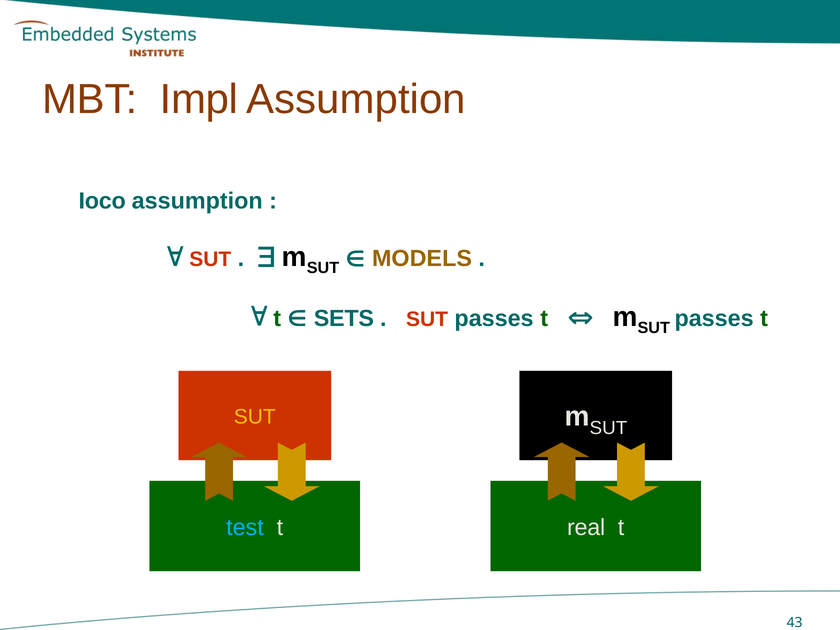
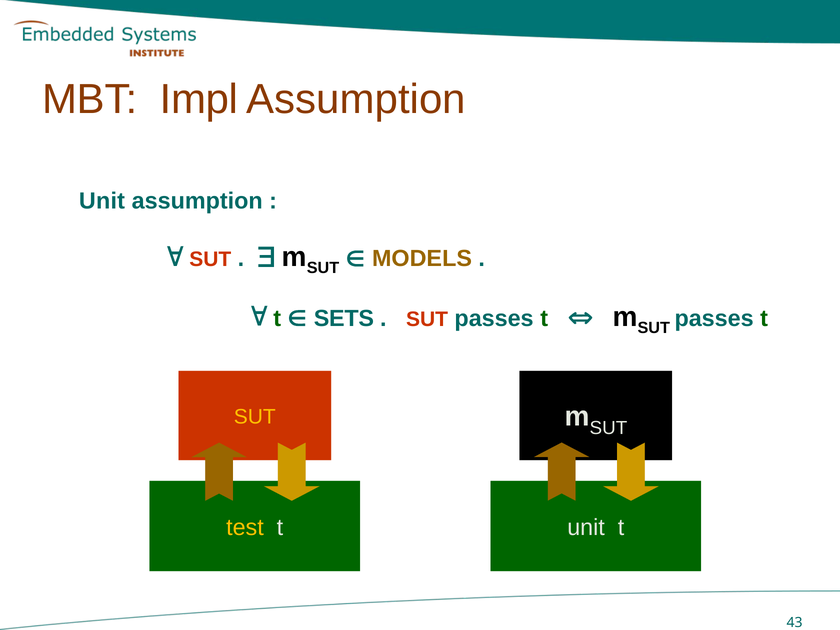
Ioco at (102, 201): Ioco -> Unit
test colour: light blue -> yellow
t real: real -> unit
